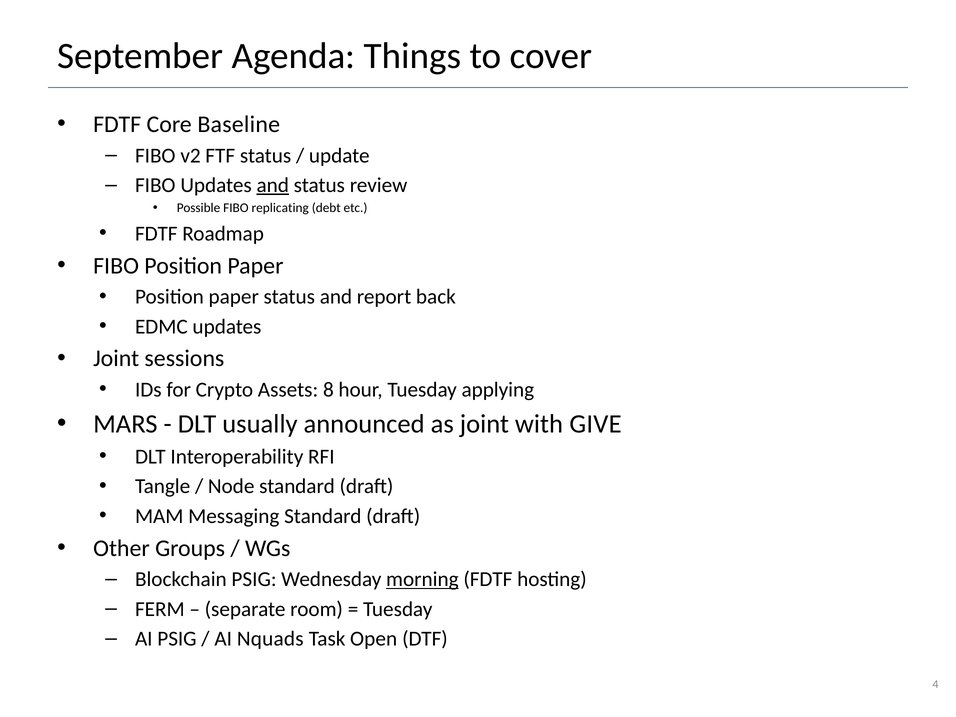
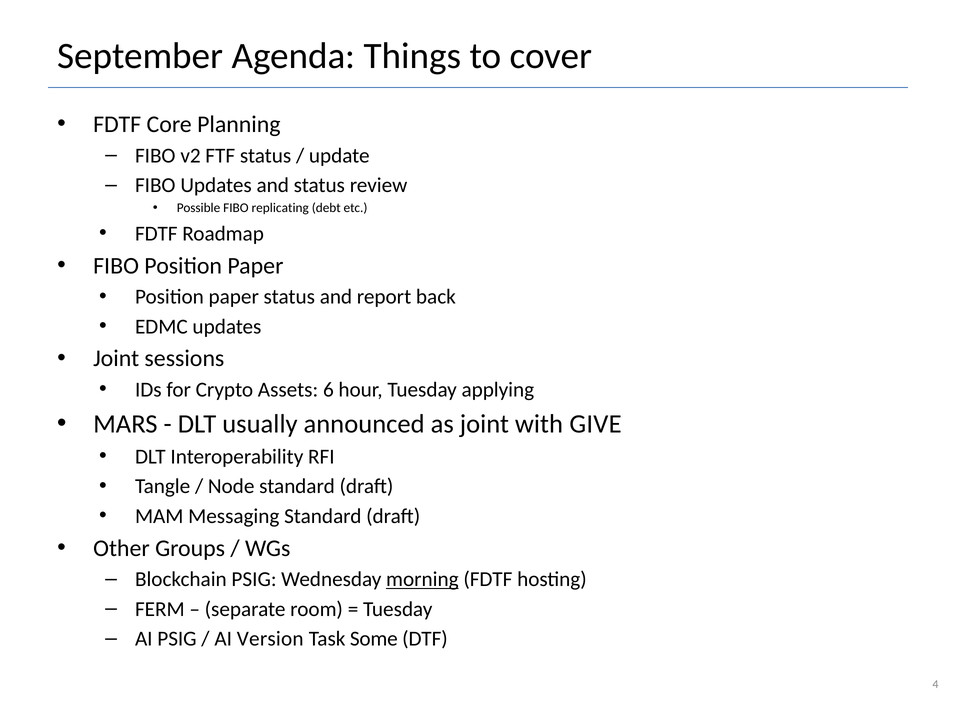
Baseline: Baseline -> Planning
and at (273, 185) underline: present -> none
8: 8 -> 6
Nquads: Nquads -> Version
Open: Open -> Some
